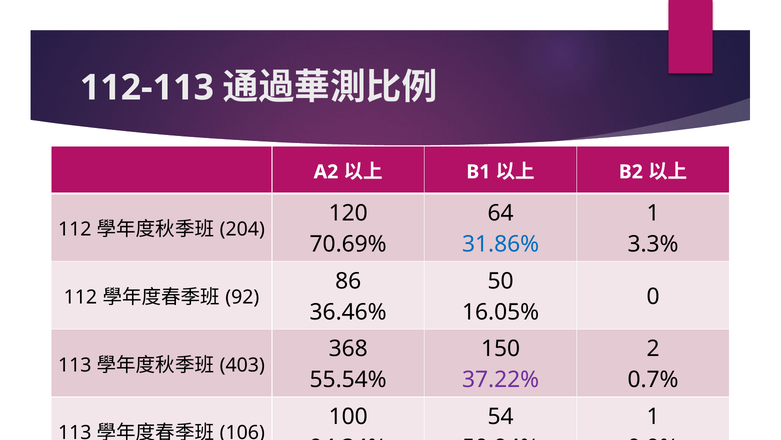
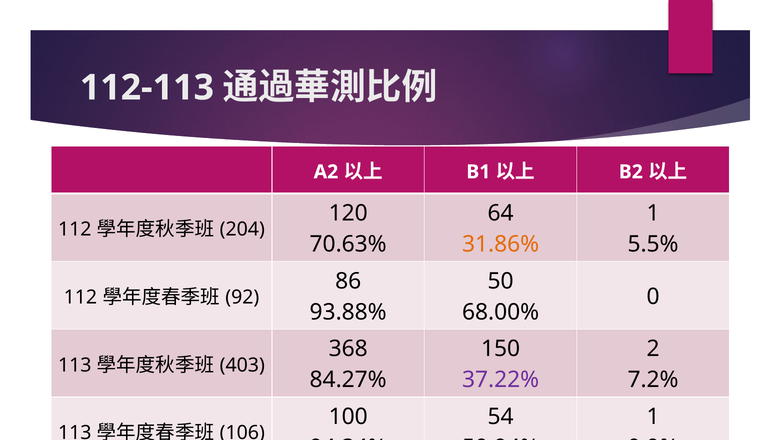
70.69%: 70.69% -> 70.63%
31.86% colour: blue -> orange
3.3%: 3.3% -> 5.5%
36.46%: 36.46% -> 93.88%
16.05%: 16.05% -> 68.00%
55.54%: 55.54% -> 84.27%
0.7%: 0.7% -> 7.2%
